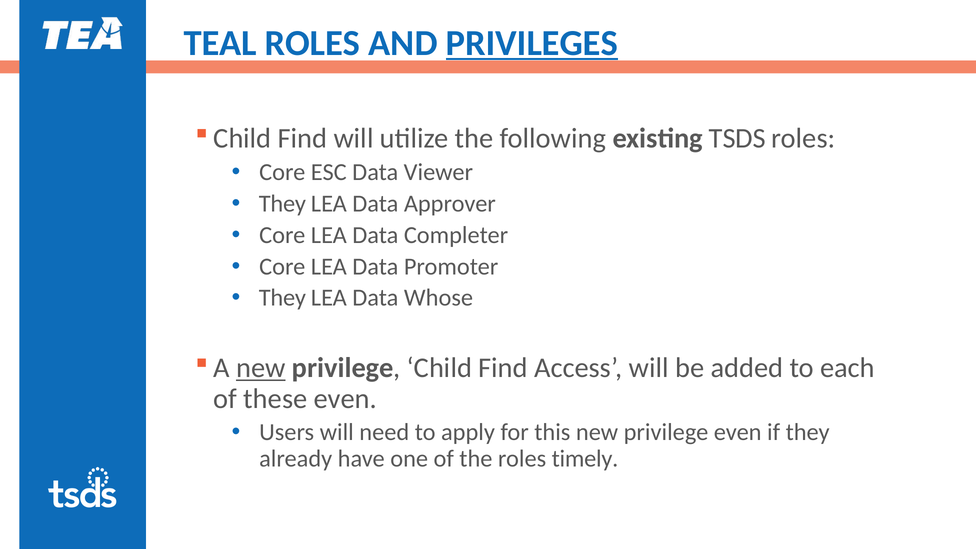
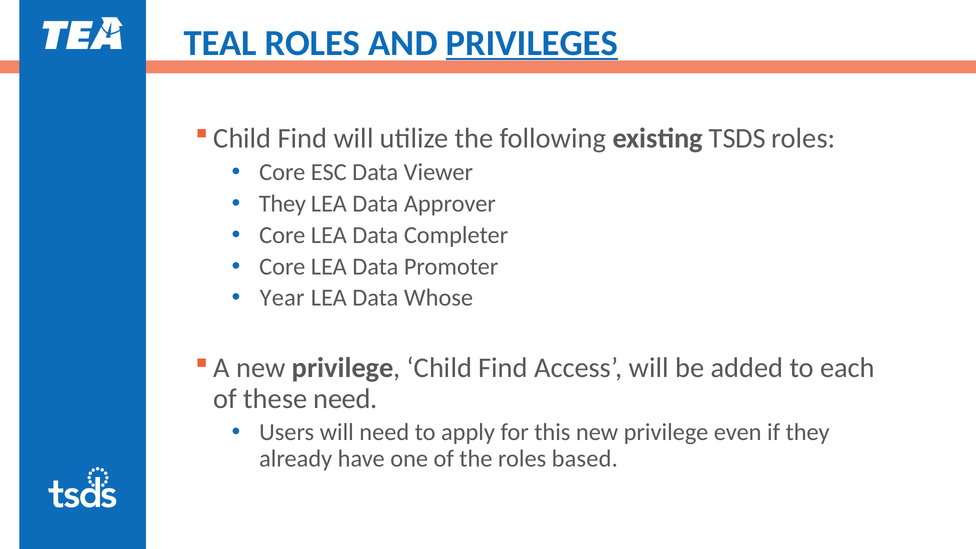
They at (282, 298): They -> Year
new at (261, 368) underline: present -> none
these even: even -> need
timely: timely -> based
